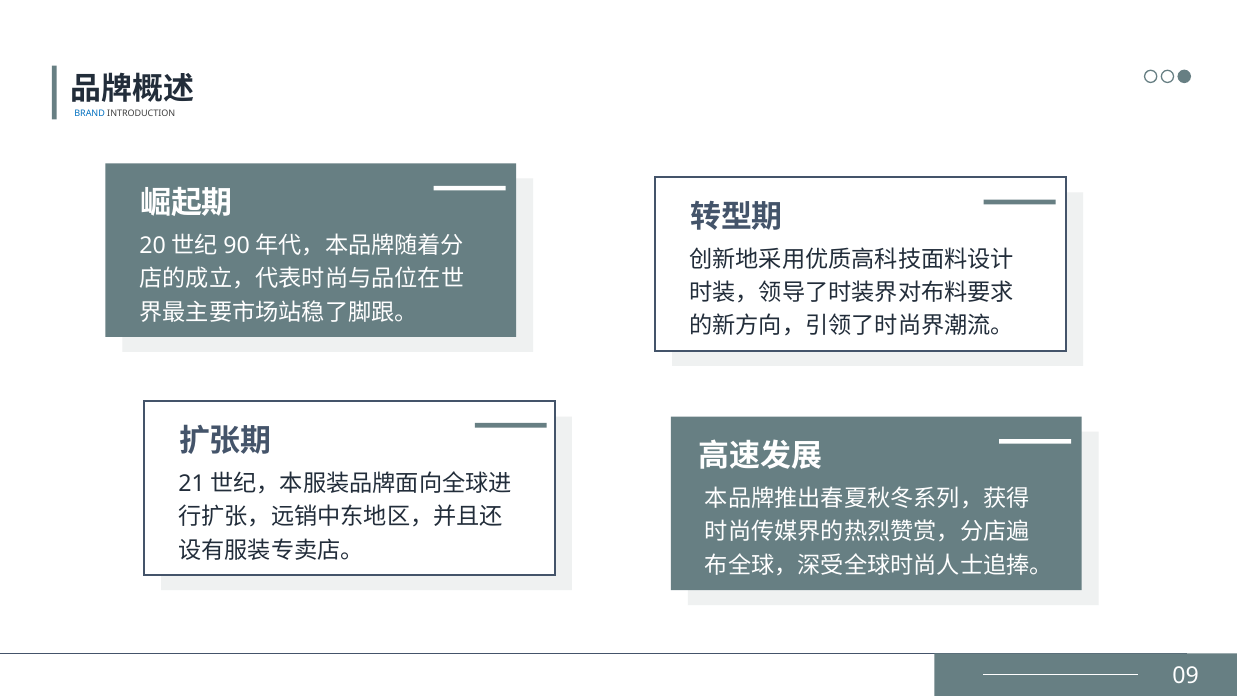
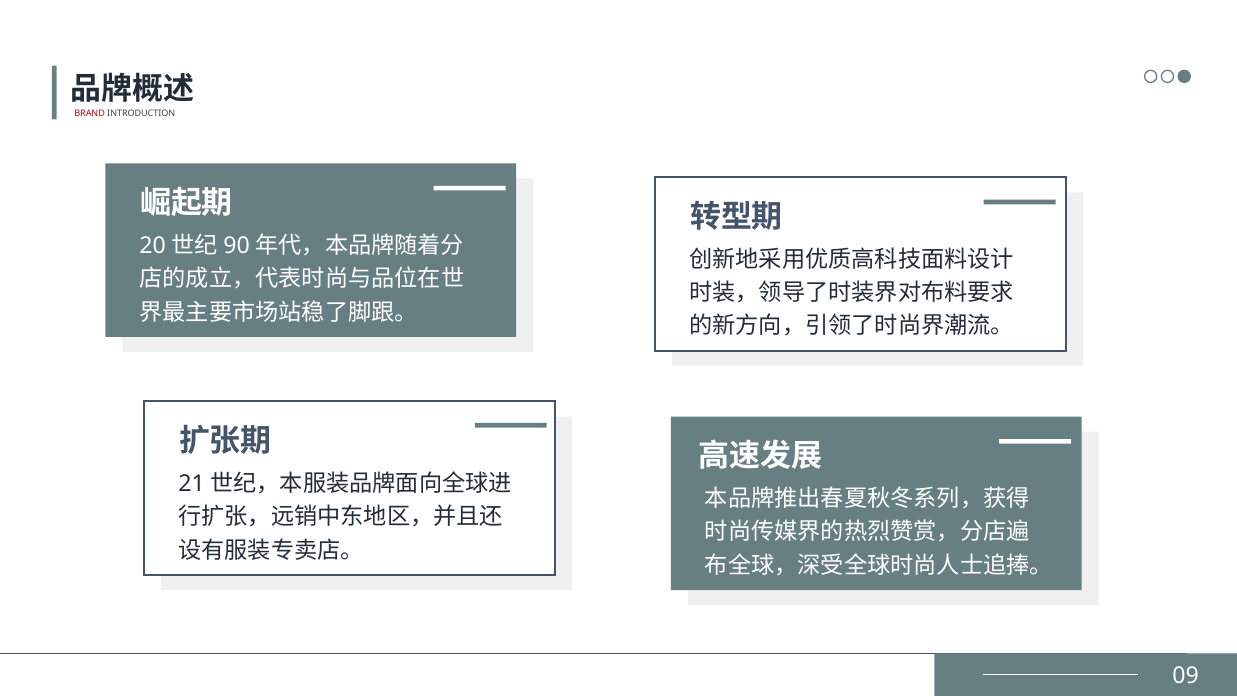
BRAND colour: blue -> red
